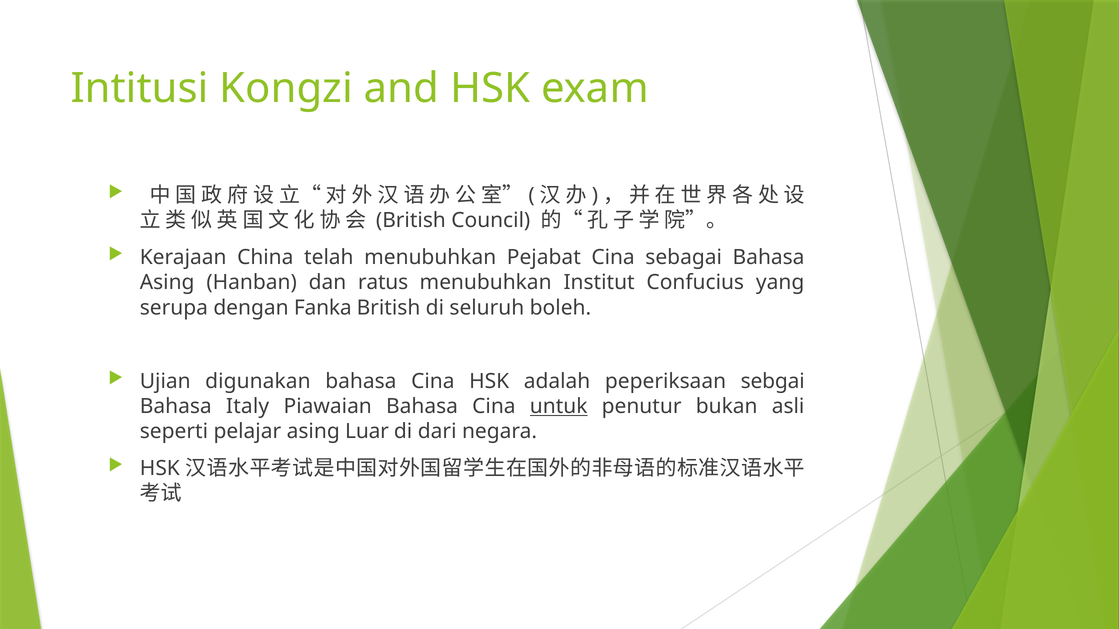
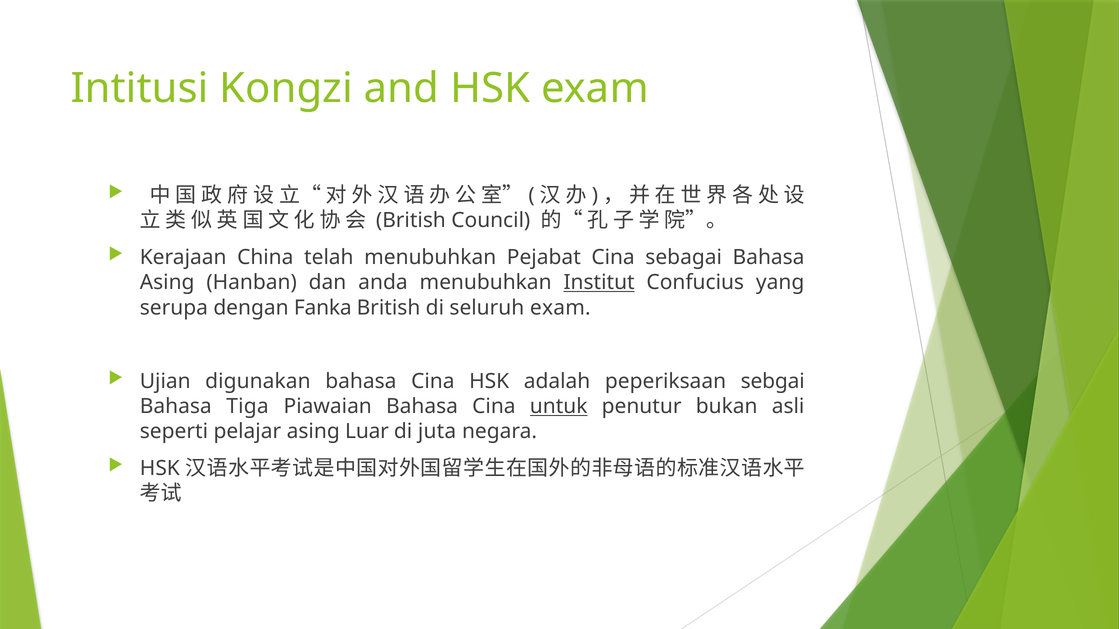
ratus: ratus -> anda
Institut underline: none -> present
seluruh boleh: boleh -> exam
Italy: Italy -> Tiga
dari: dari -> juta
